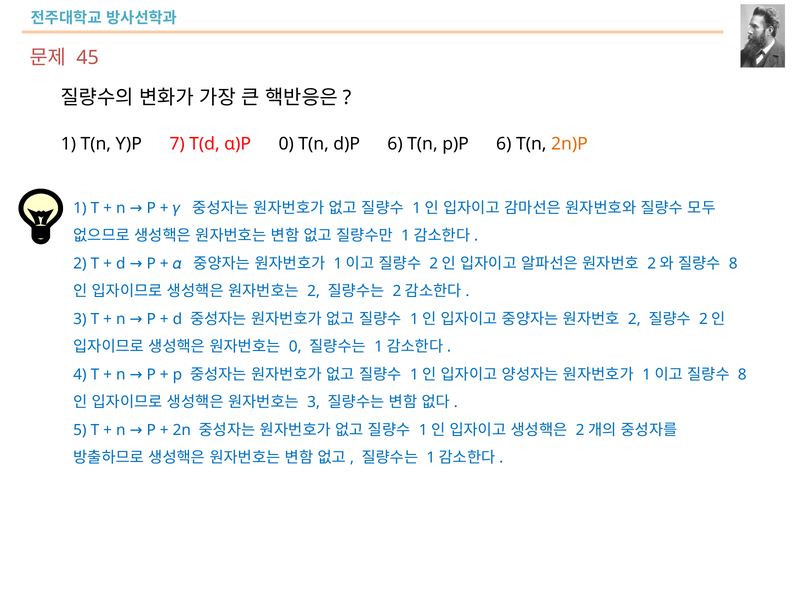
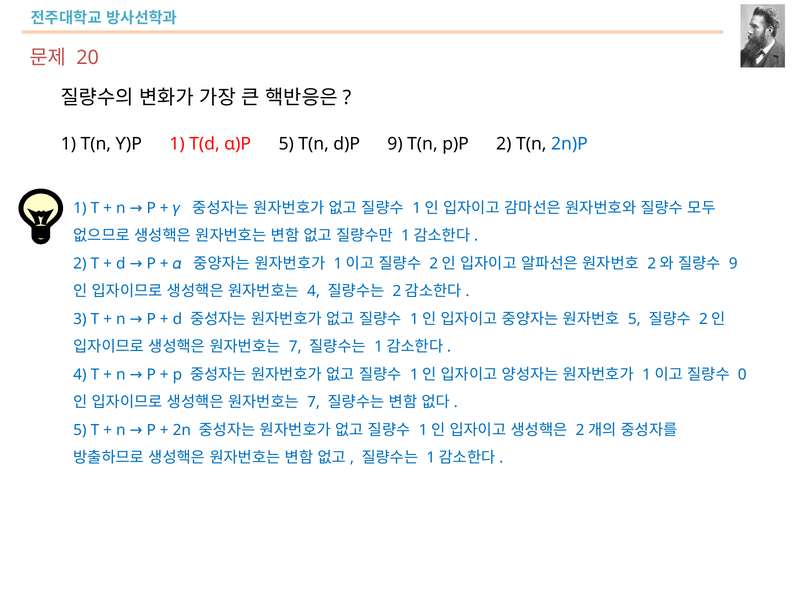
45: 45 -> 20
ϒ)P 7: 7 -> 1
α)P 0: 0 -> 5
d)P 6: 6 -> 9
p)P 6: 6 -> 2
2n)P colour: orange -> blue
8 at (733, 264): 8 -> 9
2 at (314, 291): 2 -> 4
2 at (634, 319): 2 -> 5
0 at (295, 347): 0 -> 7
8 at (742, 374): 8 -> 0
3 at (314, 402): 3 -> 7
